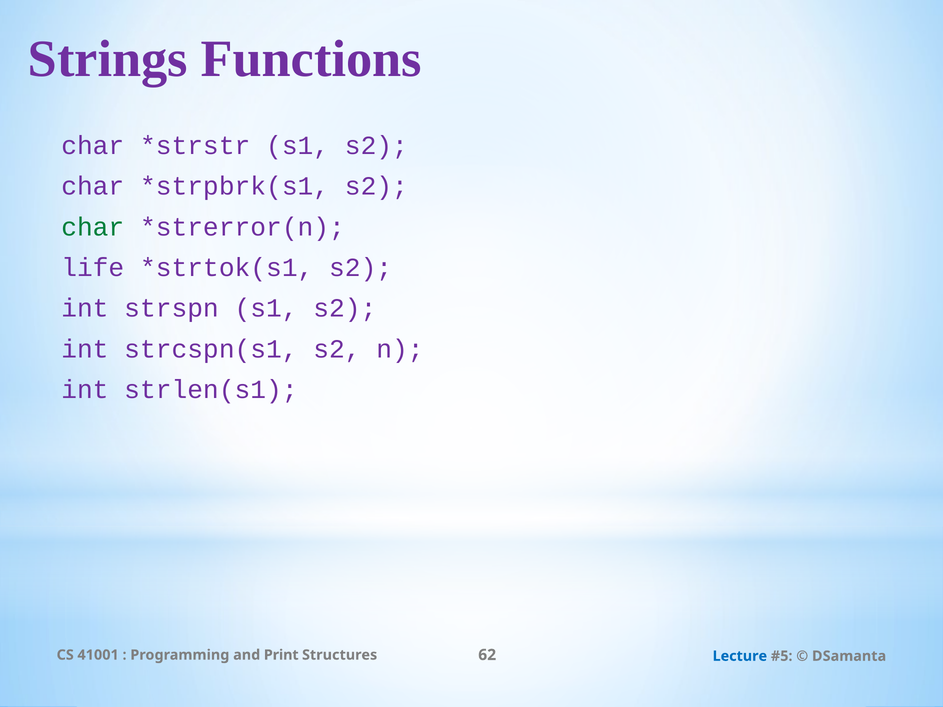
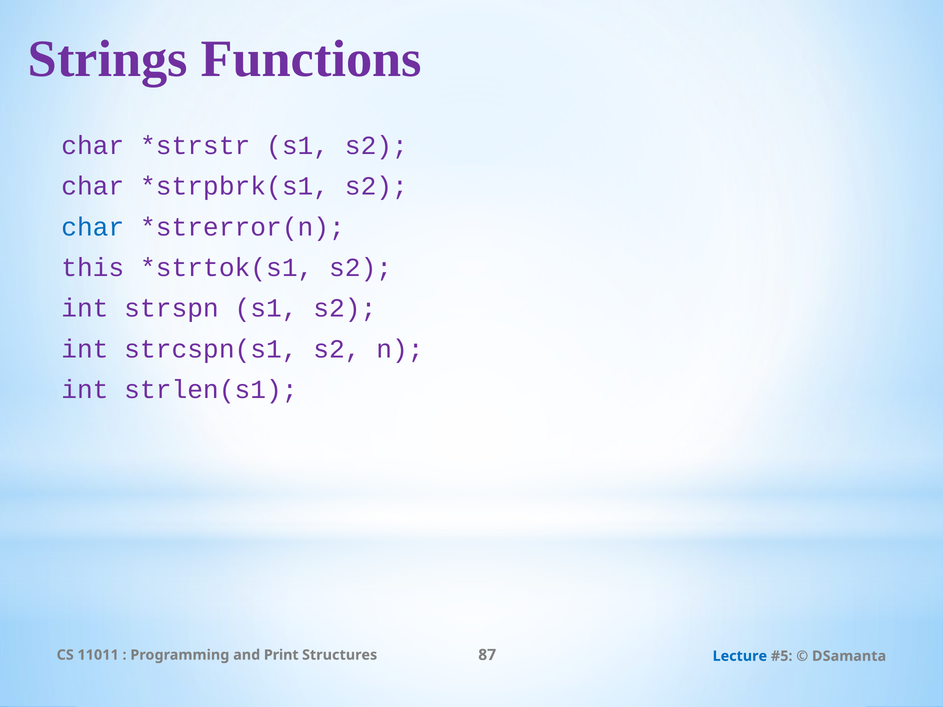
char at (93, 227) colour: green -> blue
life: life -> this
41001: 41001 -> 11011
62: 62 -> 87
